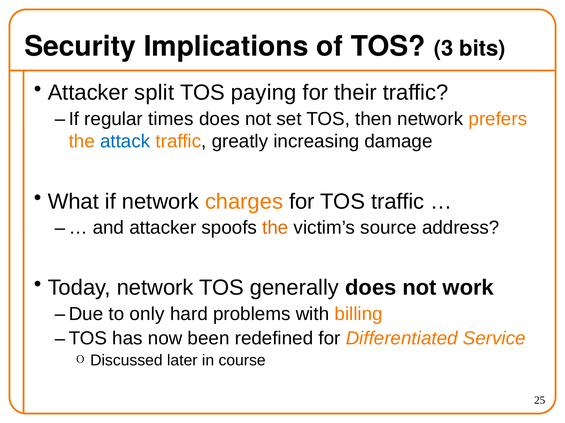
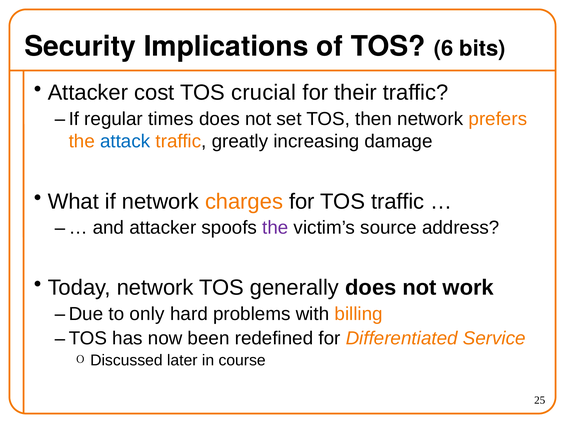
3: 3 -> 6
split: split -> cost
paying: paying -> crucial
the at (275, 228) colour: orange -> purple
